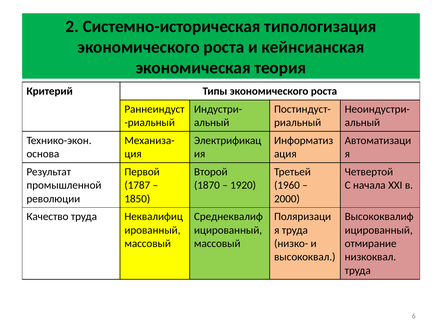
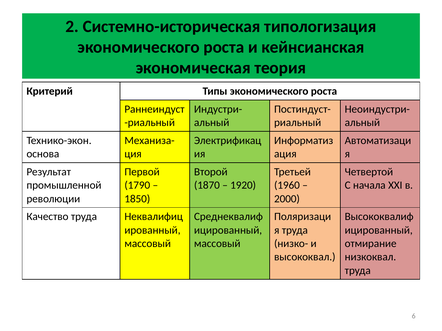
1787: 1787 -> 1790
